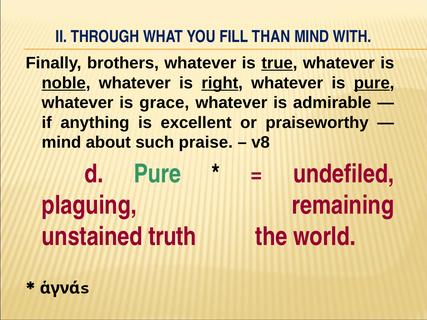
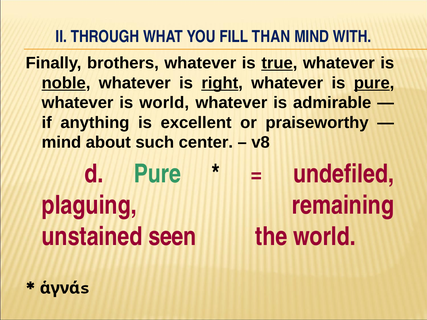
is grace: grace -> world
praise: praise -> center
truth: truth -> seen
